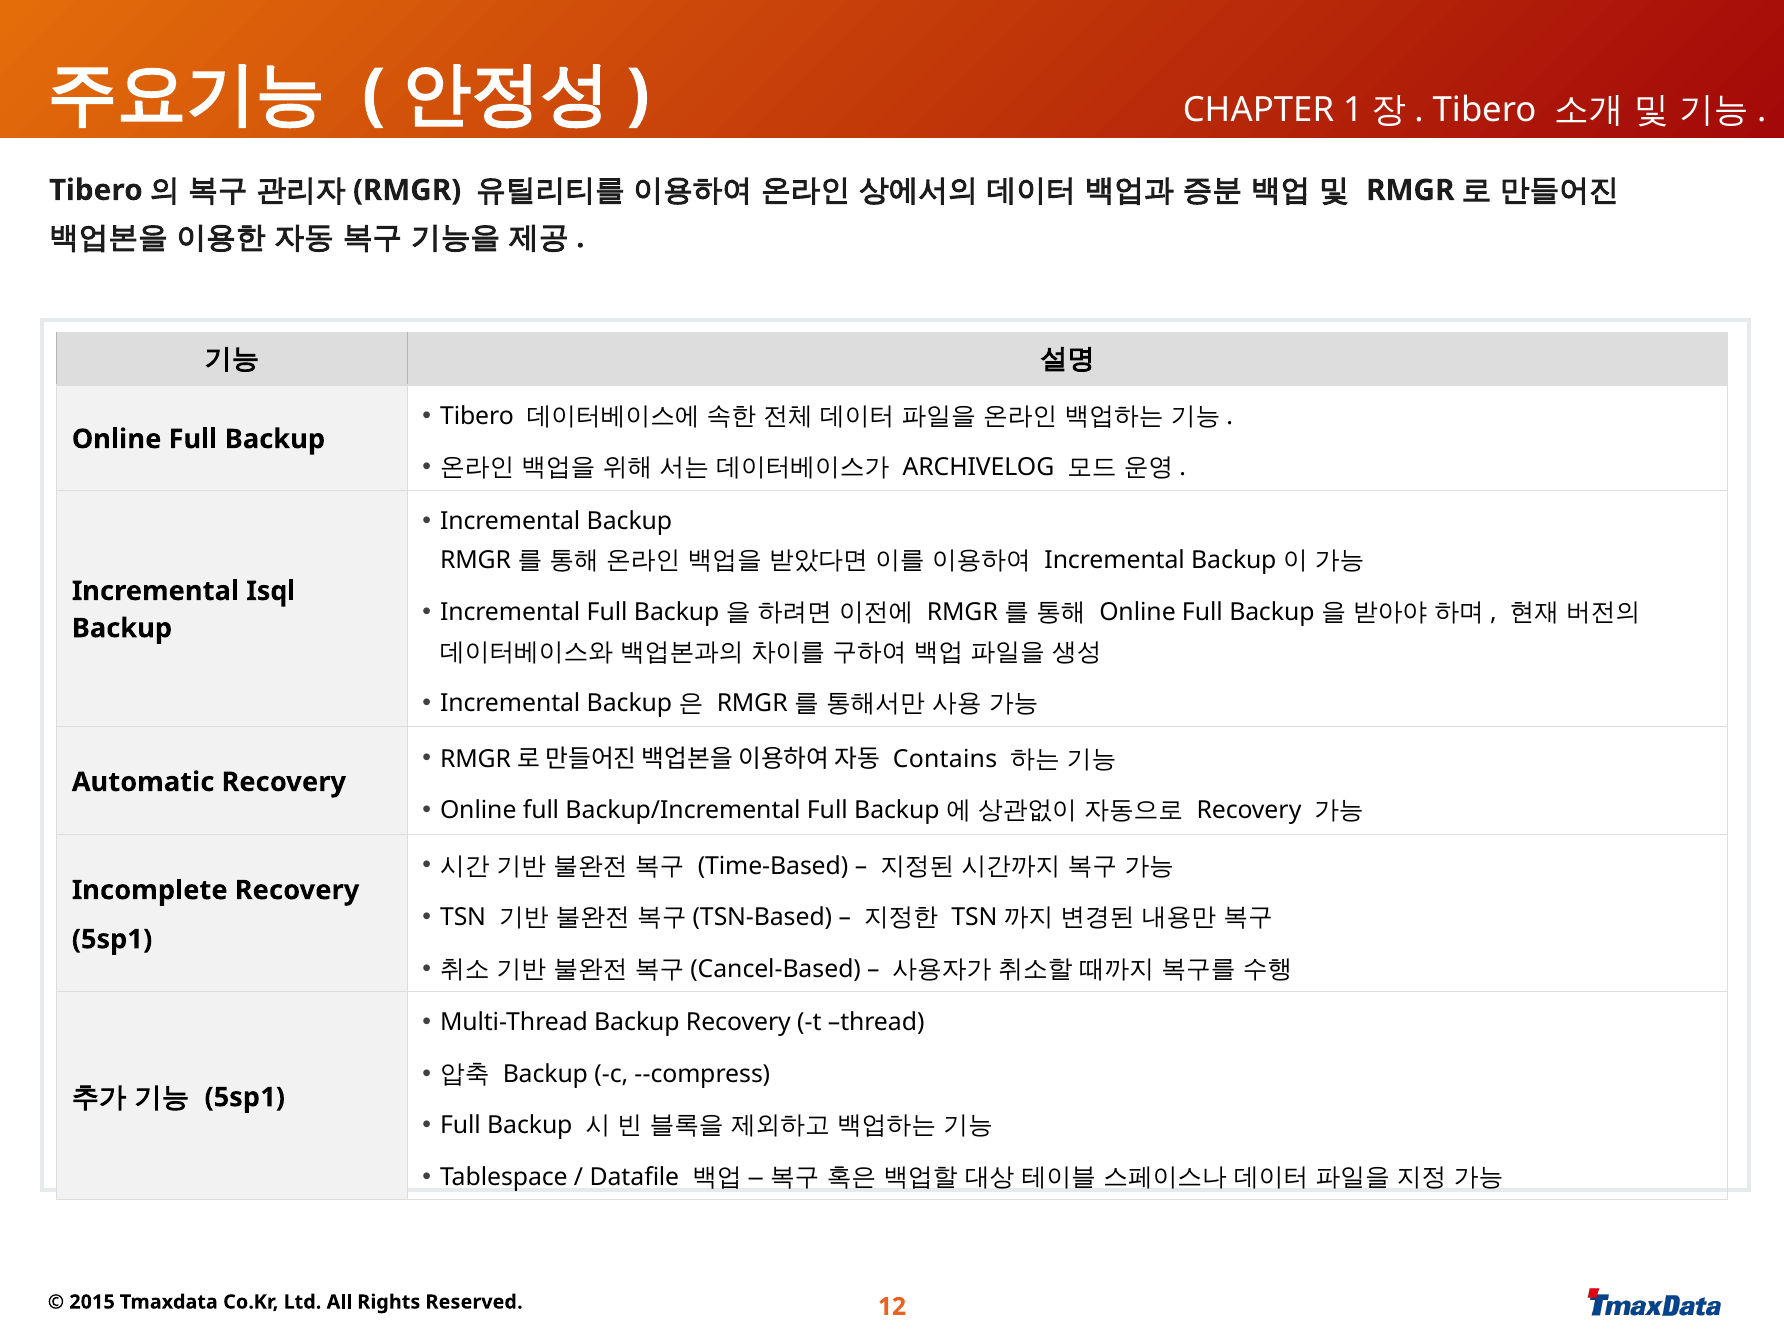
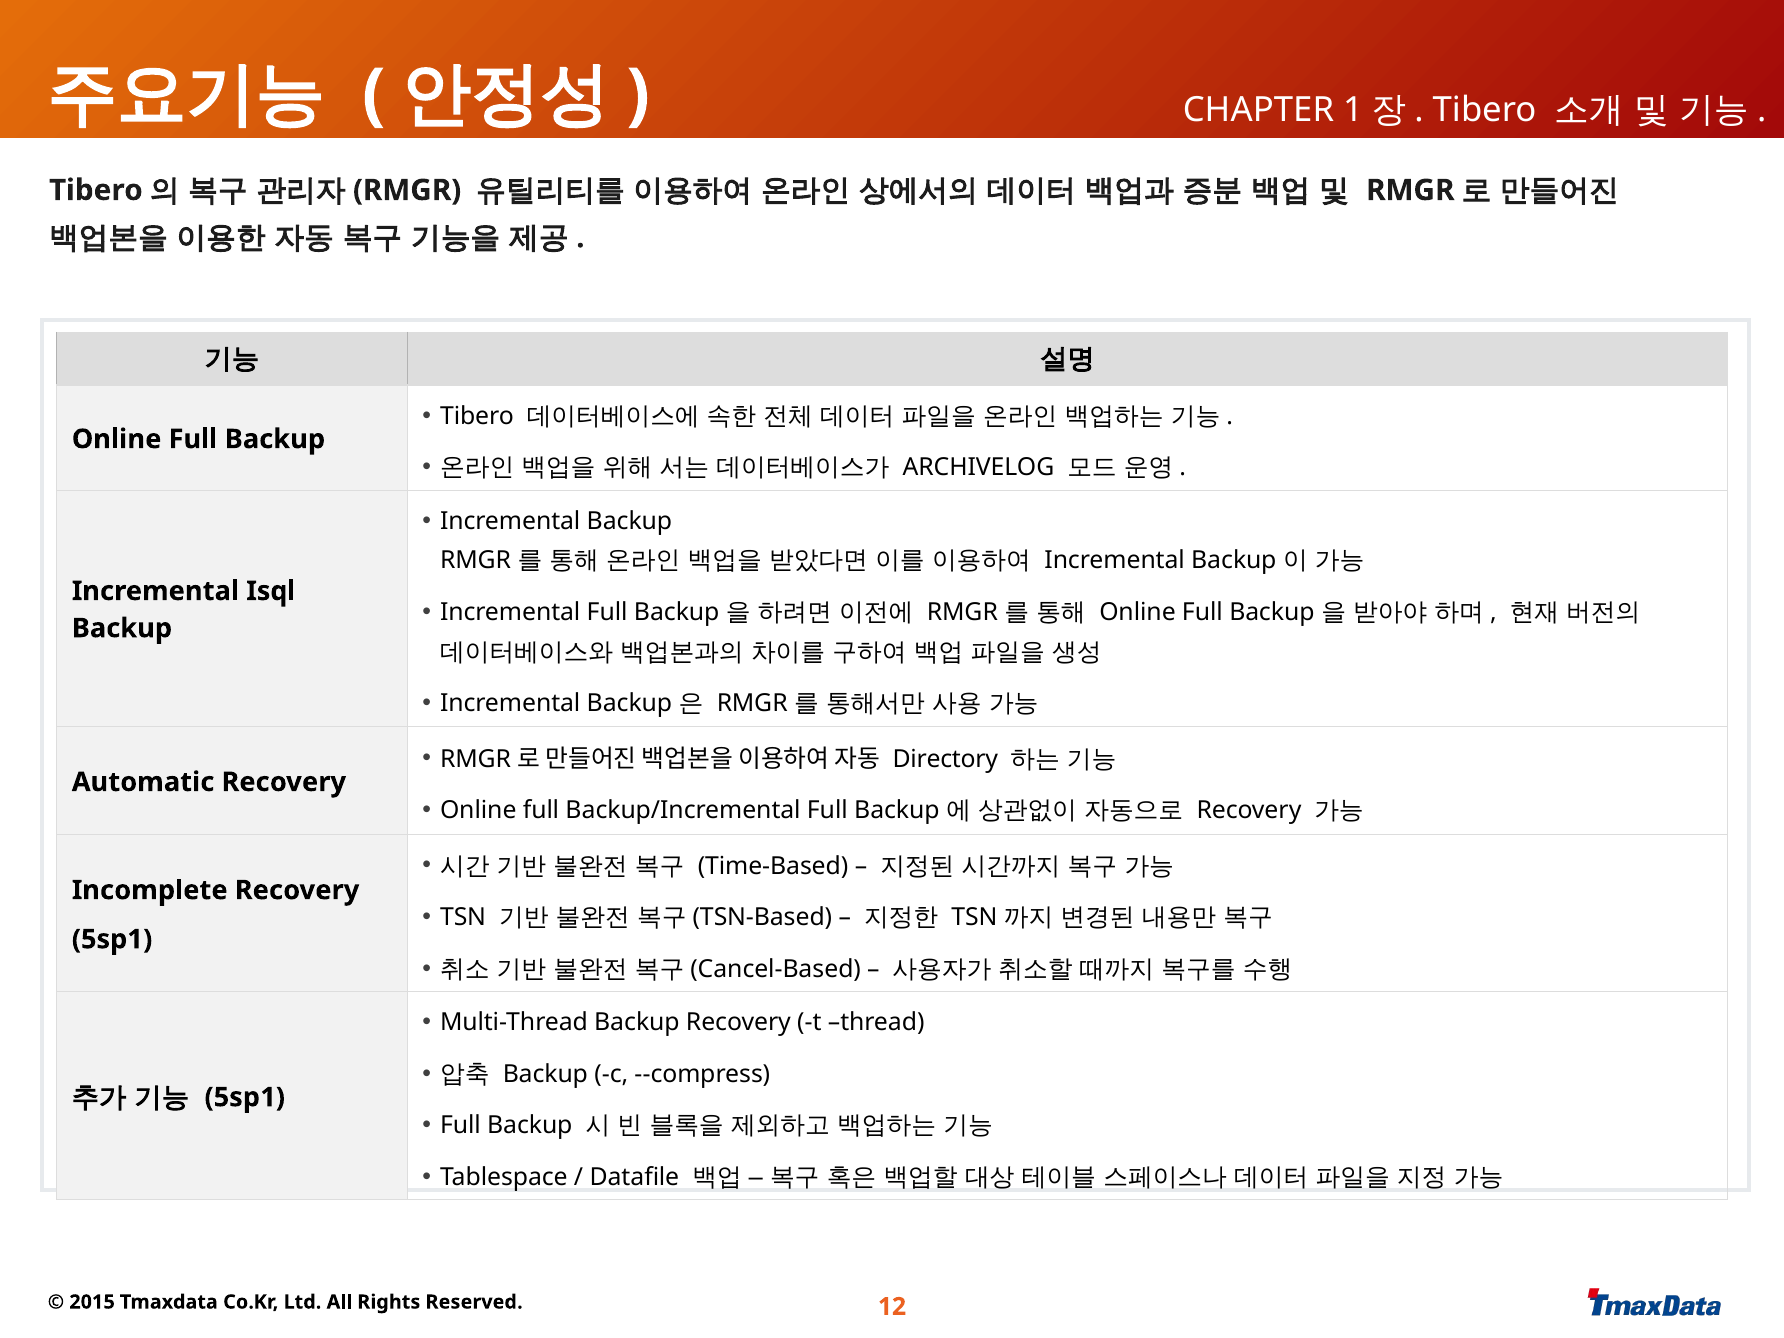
Contains: Contains -> Directory
